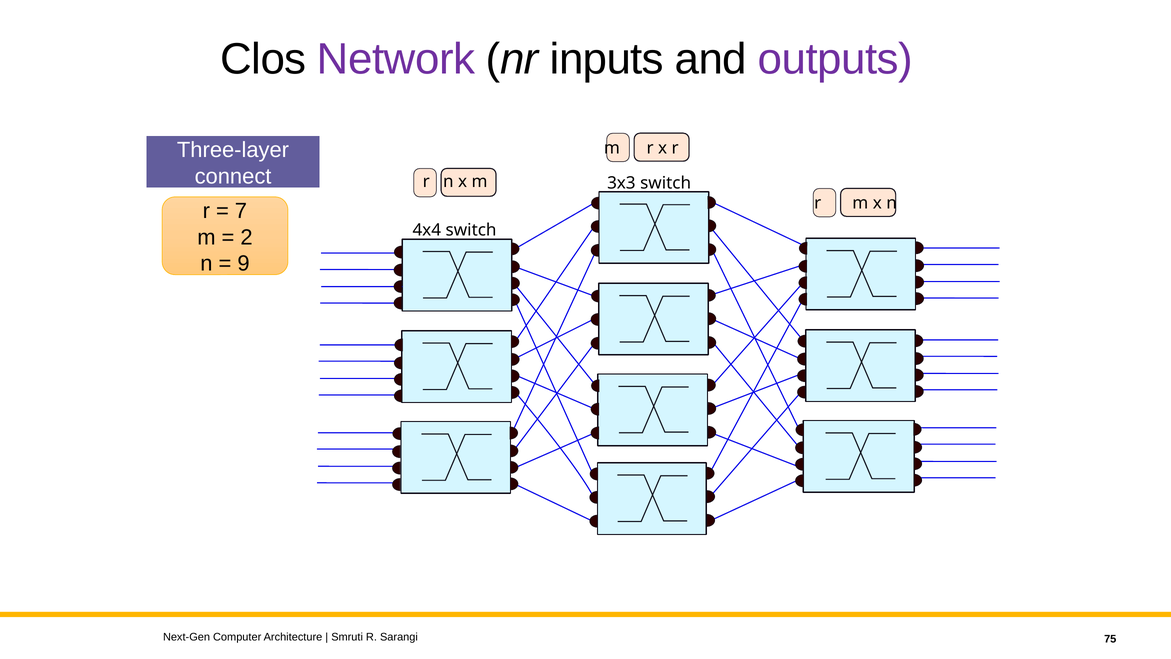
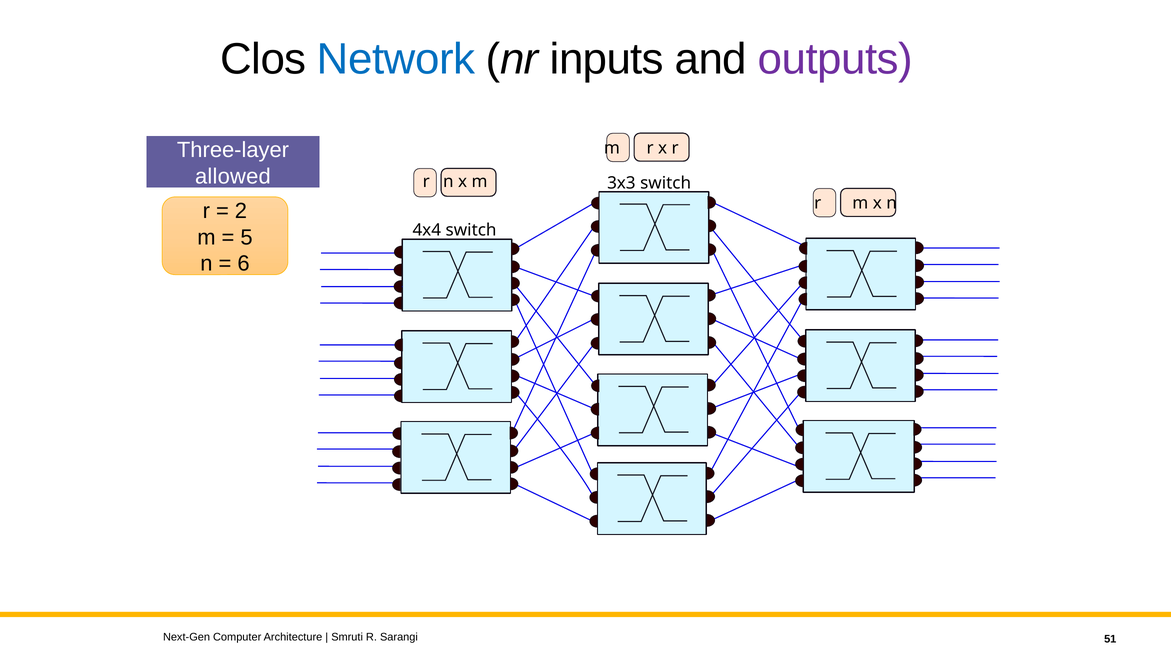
Network colour: purple -> blue
connect: connect -> allowed
7: 7 -> 2
2: 2 -> 5
9: 9 -> 6
75: 75 -> 51
